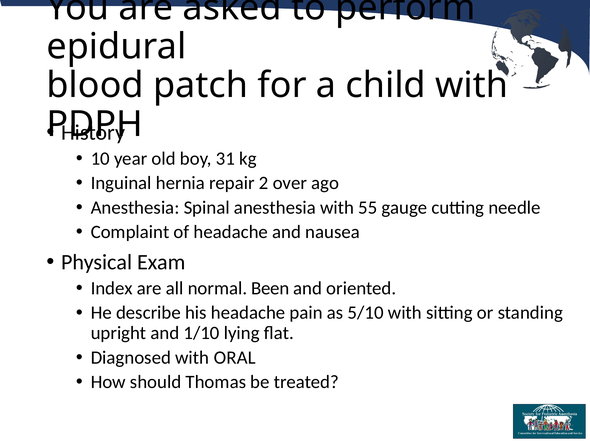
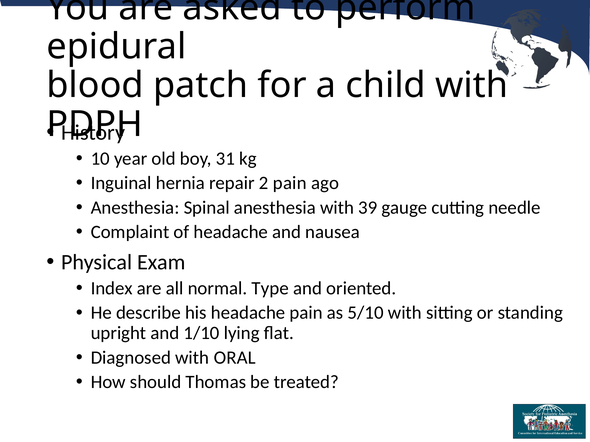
2 over: over -> pain
55: 55 -> 39
Been: Been -> Type
